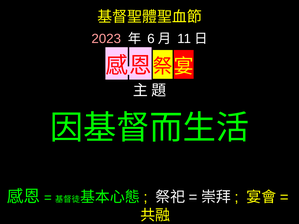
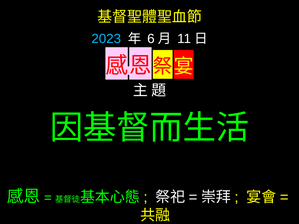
2023 colour: pink -> light blue
